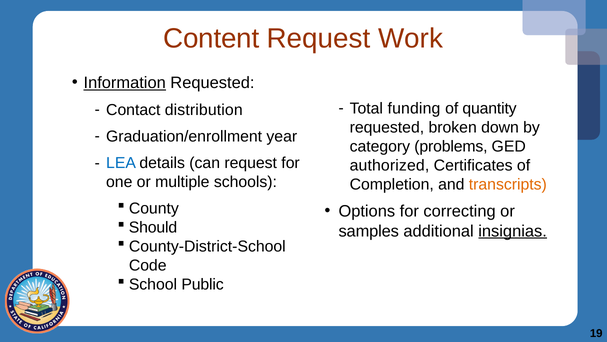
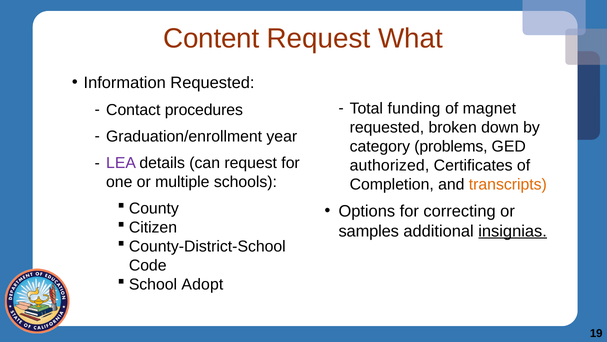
Work: Work -> What
Information underline: present -> none
quantity: quantity -> magnet
distribution: distribution -> procedures
LEA colour: blue -> purple
Should: Should -> Citizen
Public: Public -> Adopt
